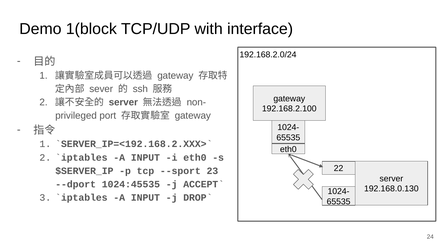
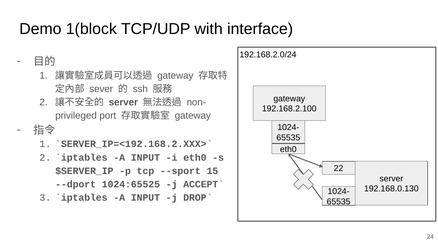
23: 23 -> 15
1024:45535: 1024:45535 -> 1024:65525
